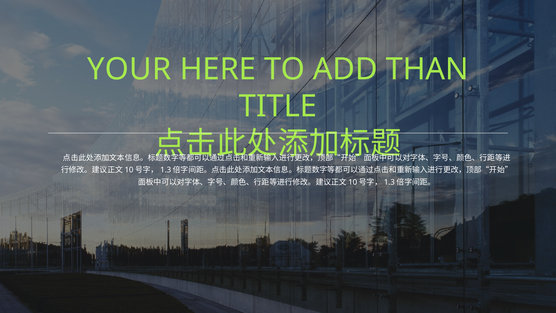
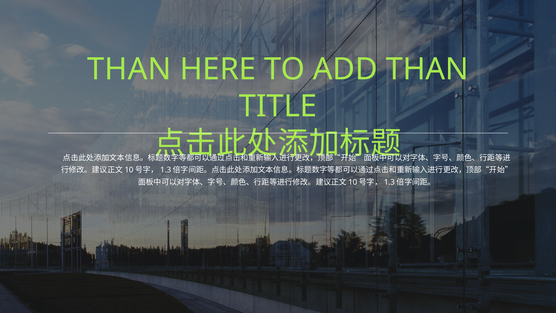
YOUR at (129, 69): YOUR -> THAN
